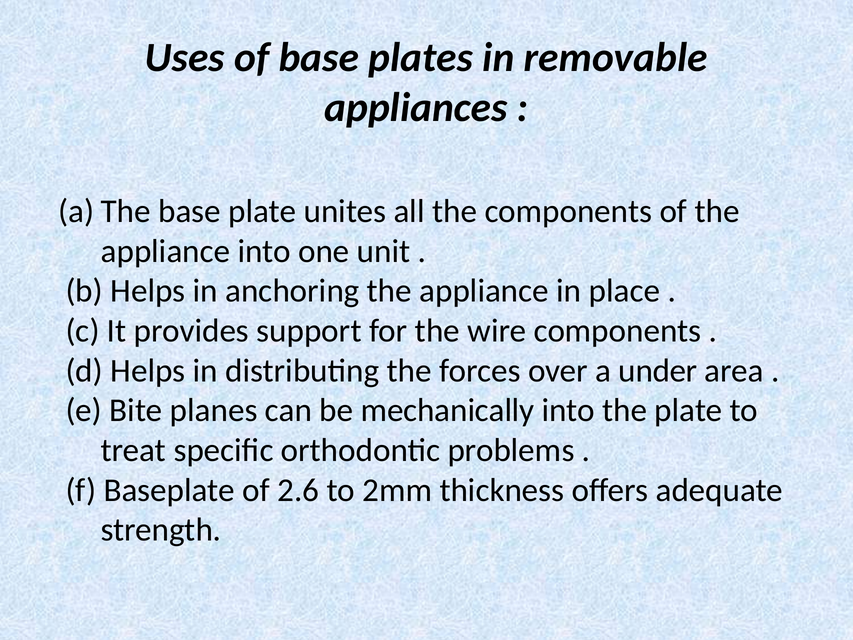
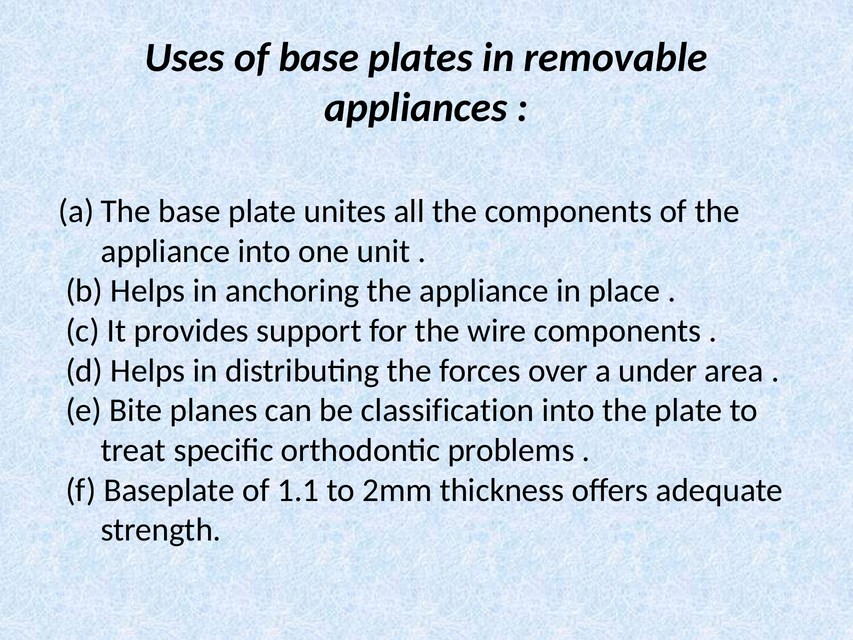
mechanically: mechanically -> classification
2.6: 2.6 -> 1.1
